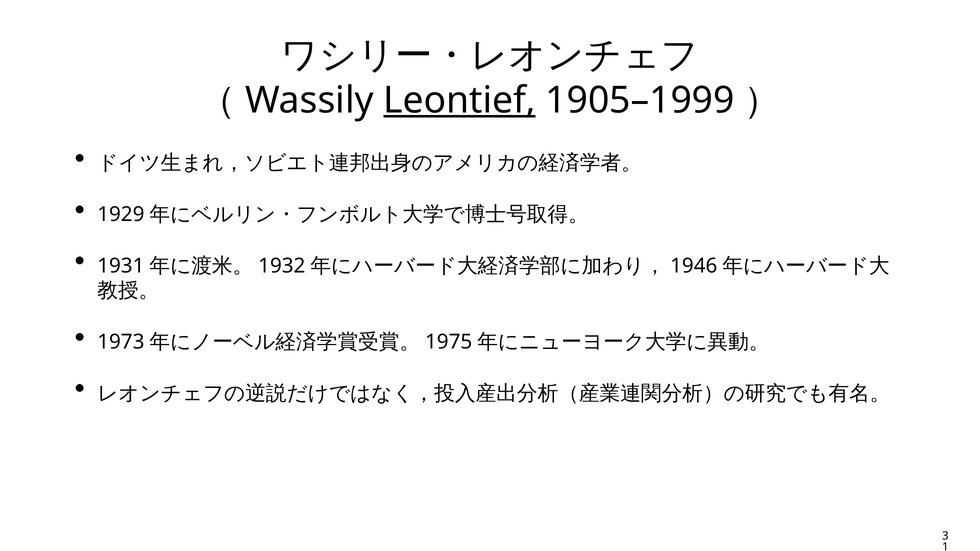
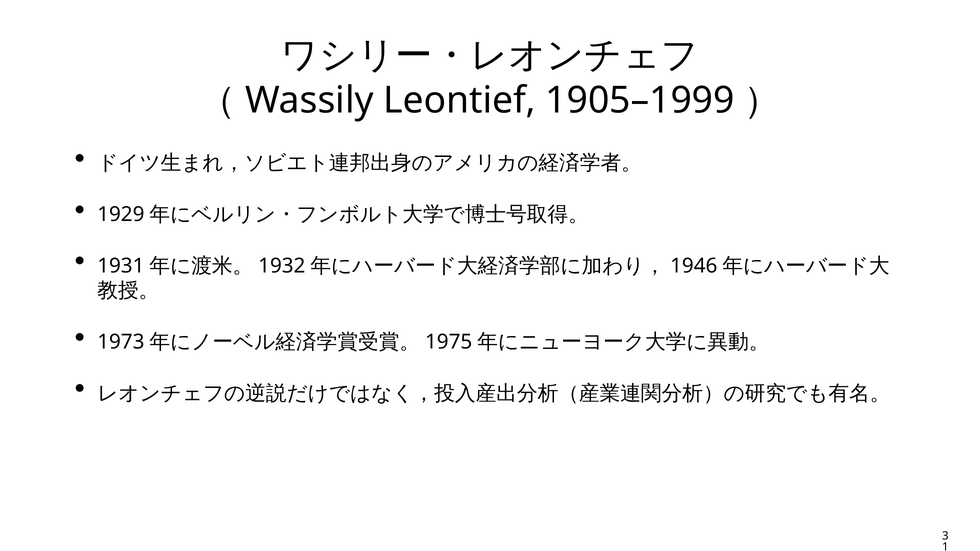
Leontief underline: present -> none
